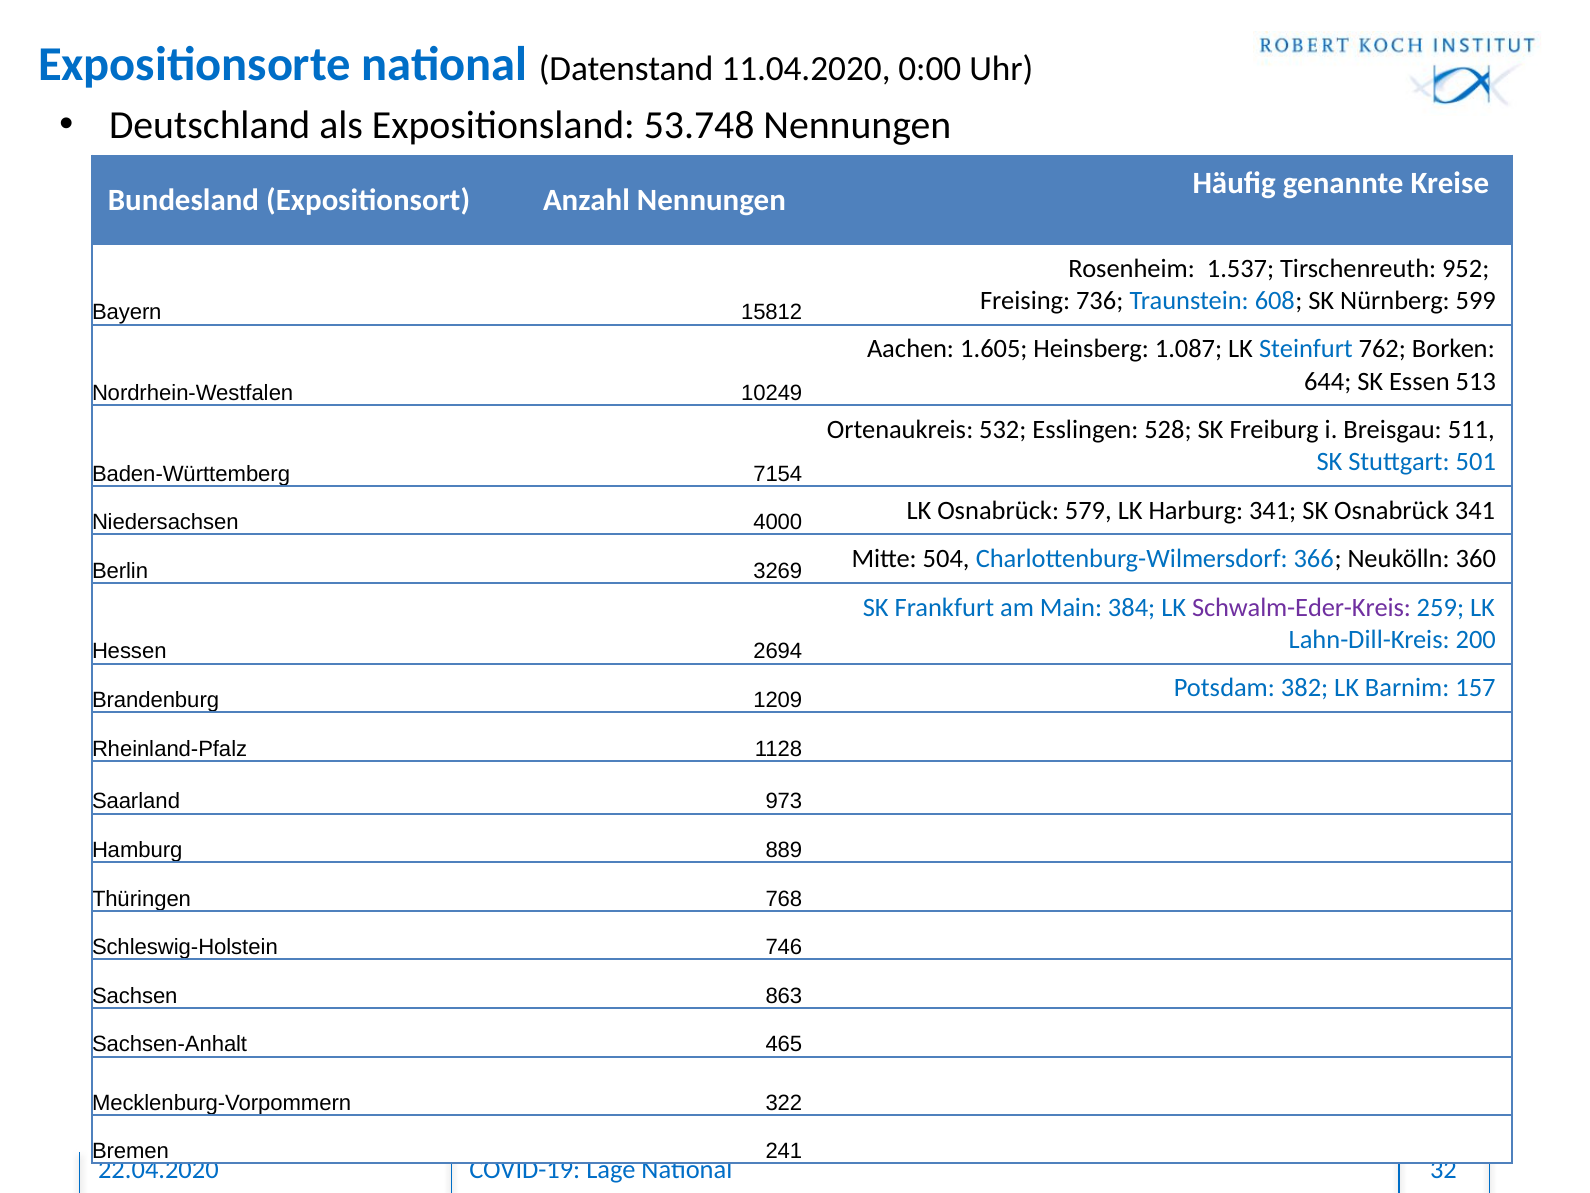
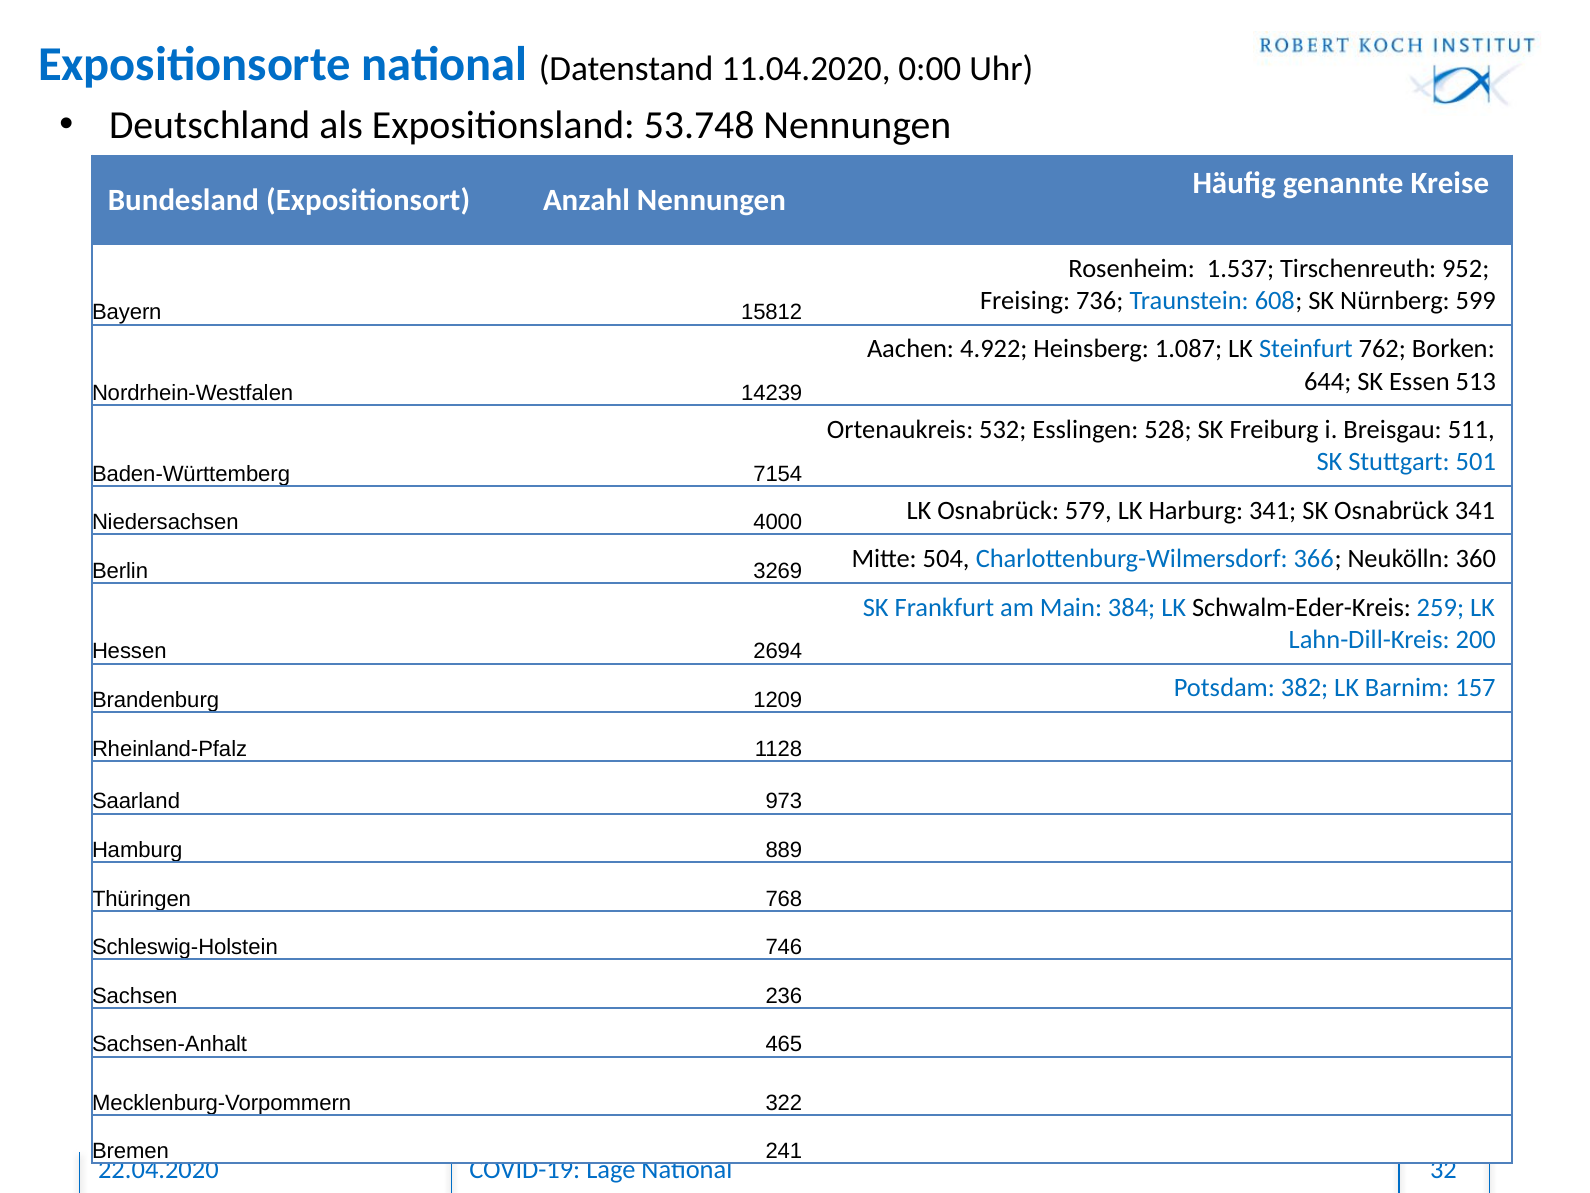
1.605: 1.605 -> 4.922
10249: 10249 -> 14239
Schwalm-Eder-Kreis colour: purple -> black
863: 863 -> 236
